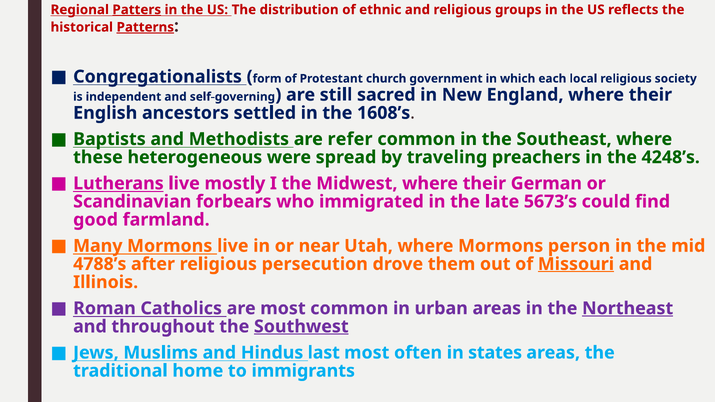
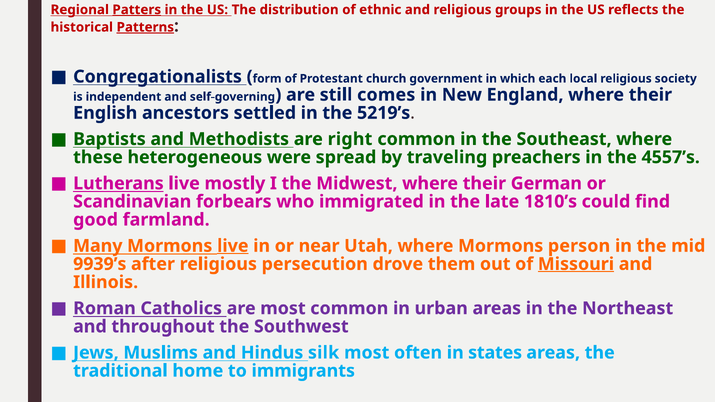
sacred: sacred -> comes
1608’s: 1608’s -> 5219’s
refer: refer -> right
4248’s: 4248’s -> 4557’s
5673’s: 5673’s -> 1810’s
live at (233, 246) underline: none -> present
4788’s: 4788’s -> 9939’s
Northeast underline: present -> none
Southwest underline: present -> none
last: last -> silk
